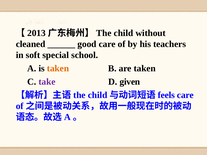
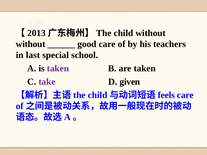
cleaned at (31, 44): cleaned -> without
soft: soft -> last
taken at (58, 68) colour: orange -> purple
